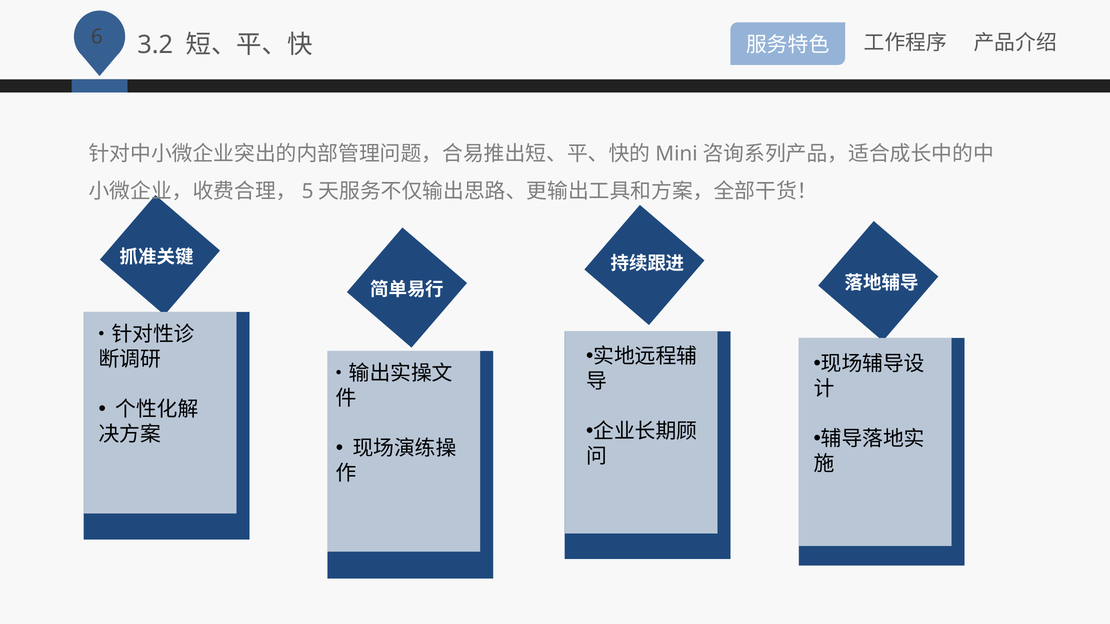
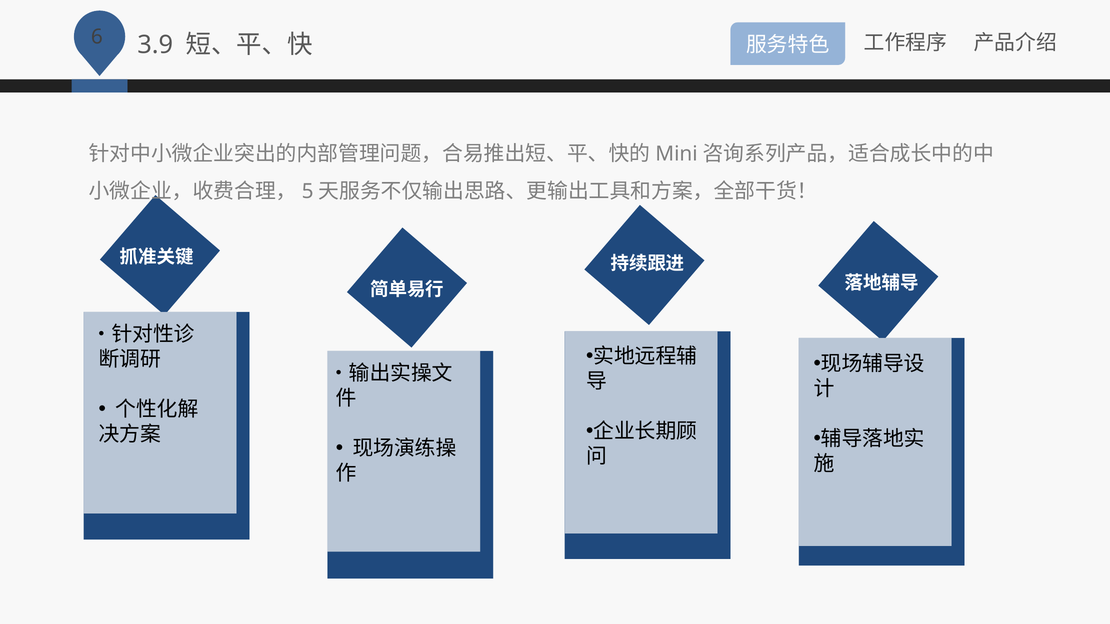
3.2: 3.2 -> 3.9
